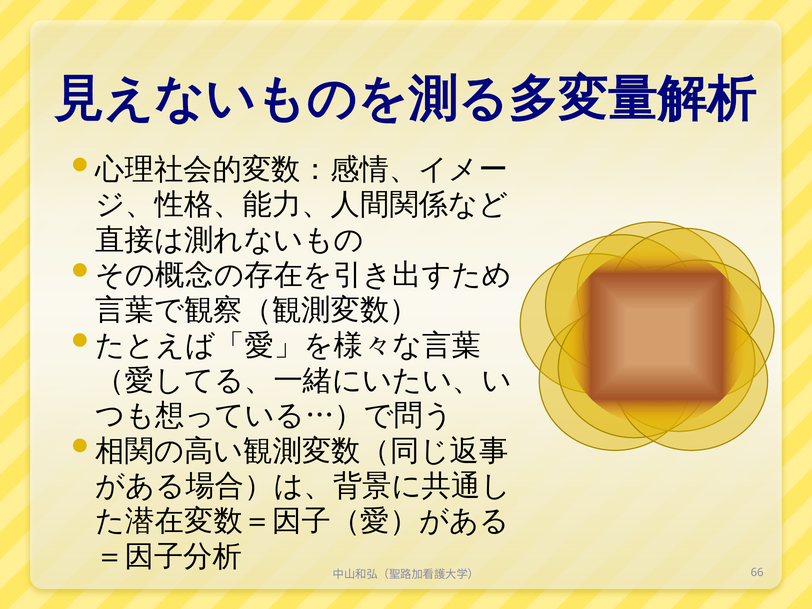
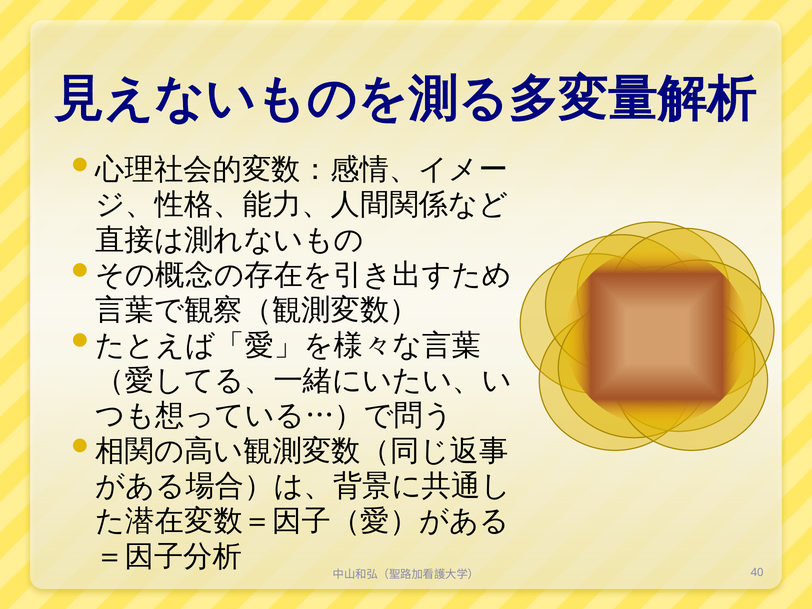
66: 66 -> 40
